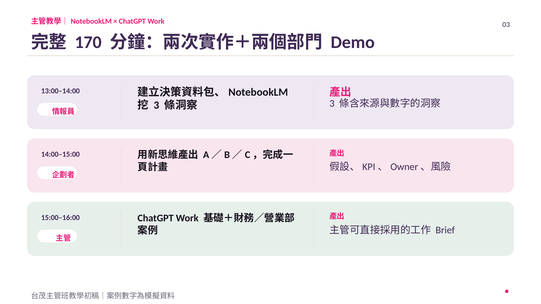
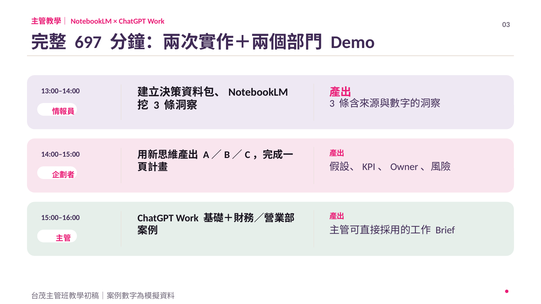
170: 170 -> 697
